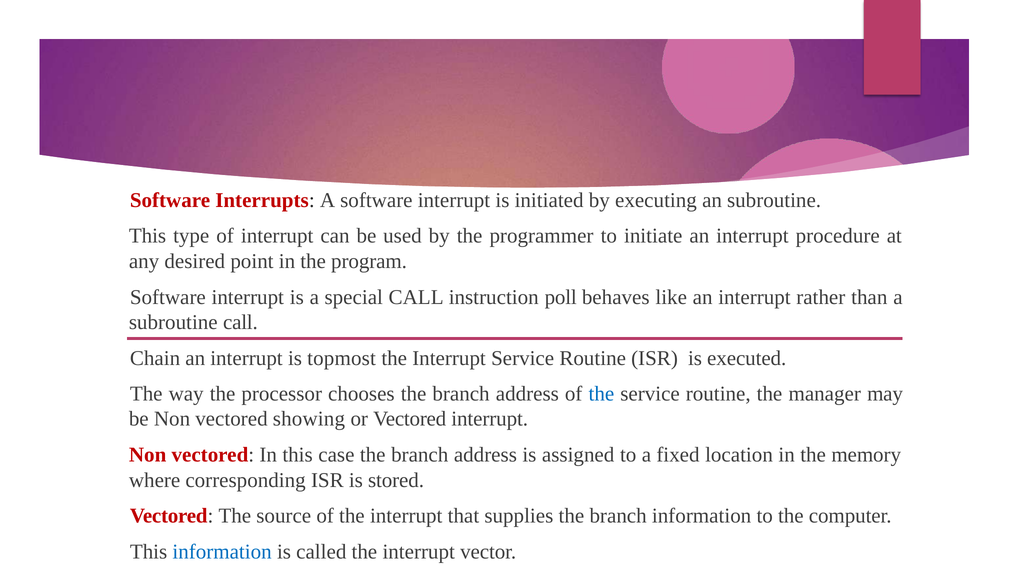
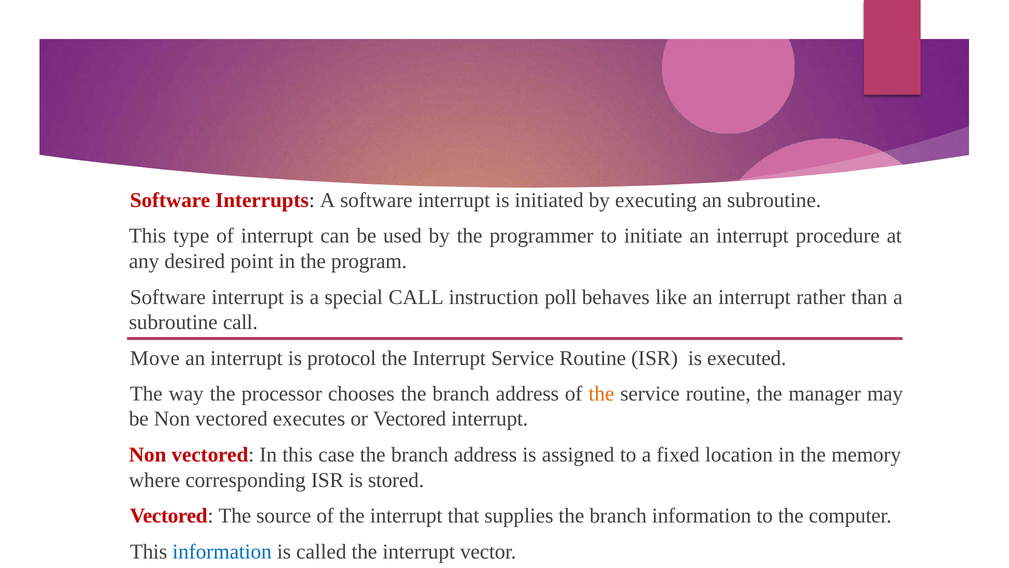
Chain: Chain -> Move
topmost: topmost -> protocol
the at (601, 393) colour: blue -> orange
showing: showing -> executes
